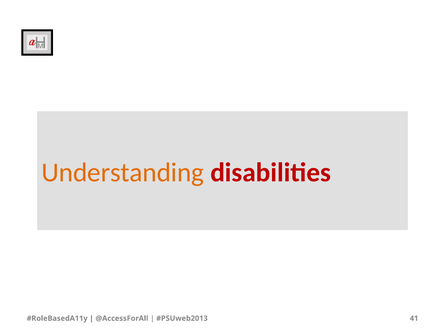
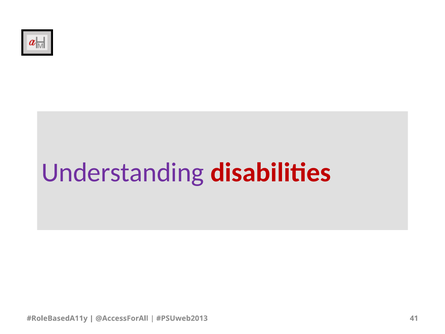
Understanding colour: orange -> purple
